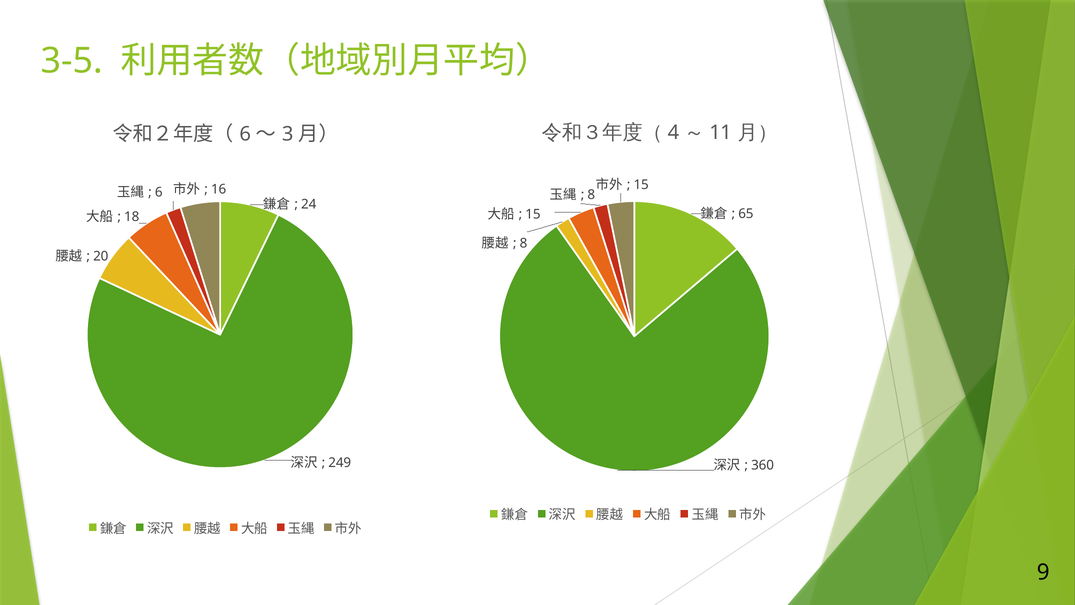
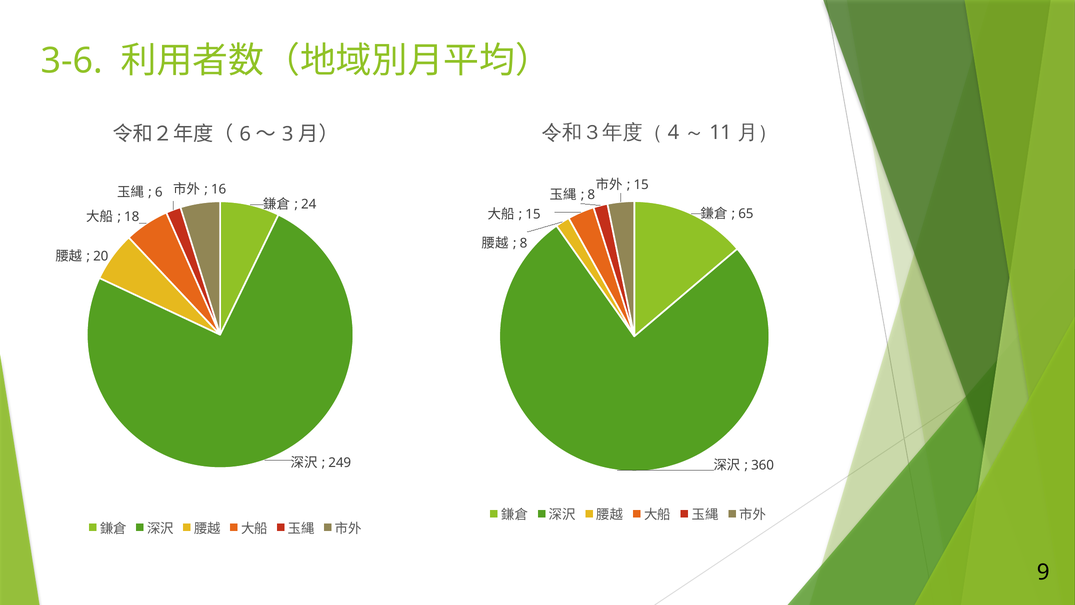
3-5: 3-5 -> 3-6
